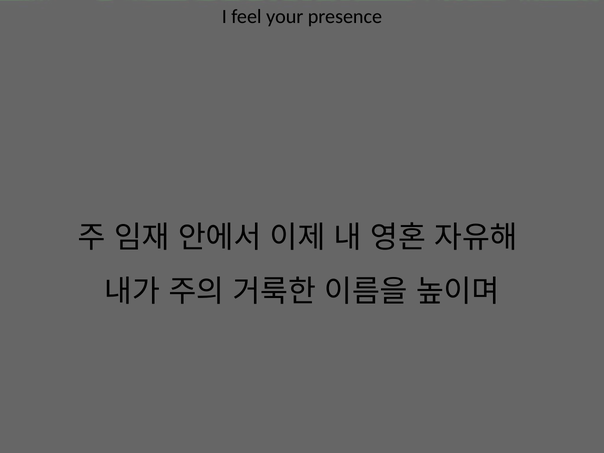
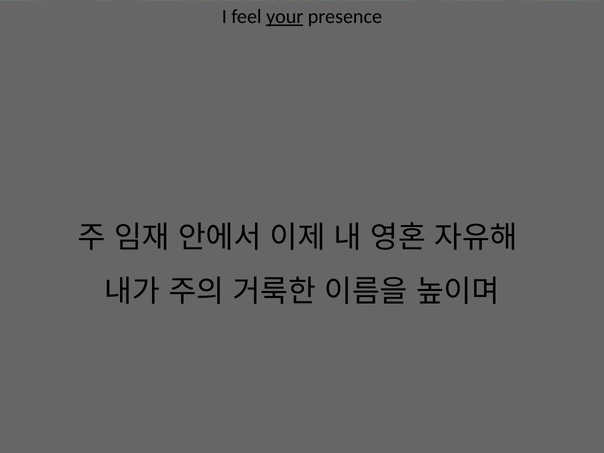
your underline: none -> present
